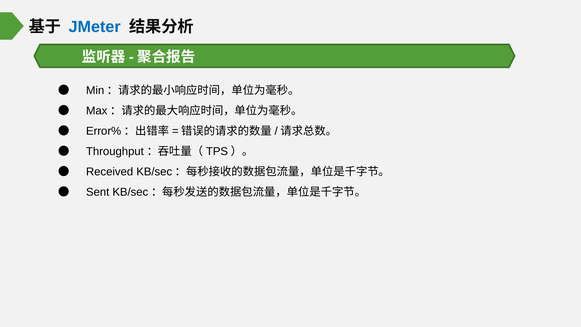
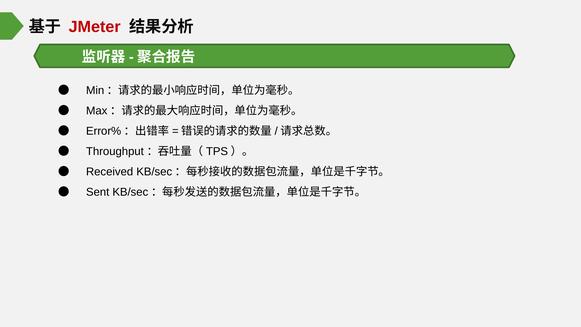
JMeter colour: blue -> red
